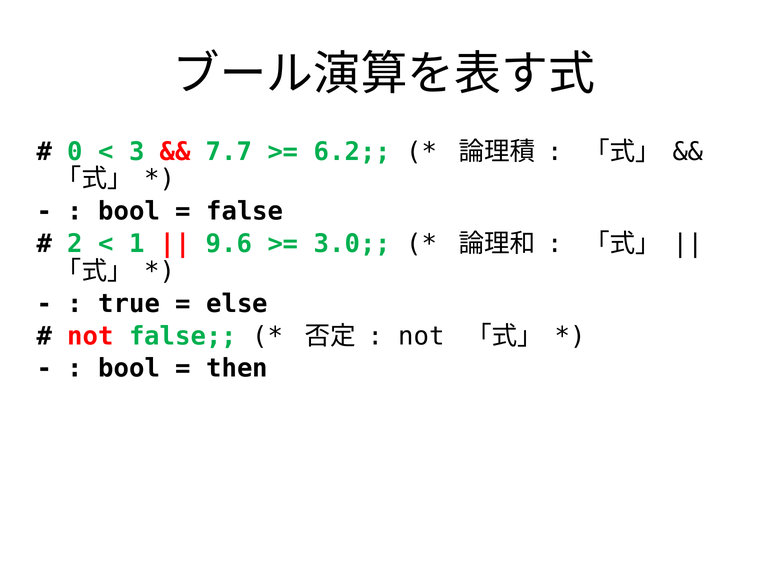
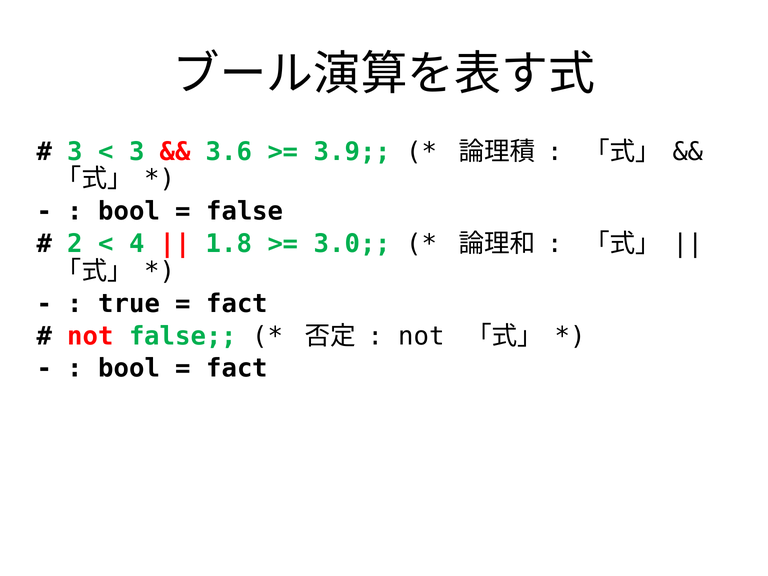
0 at (75, 152): 0 -> 3
7.7: 7.7 -> 3.6
6.2: 6.2 -> 3.9
1: 1 -> 4
9.6: 9.6 -> 1.8
else at (237, 304): else -> fact
then at (237, 369): then -> fact
